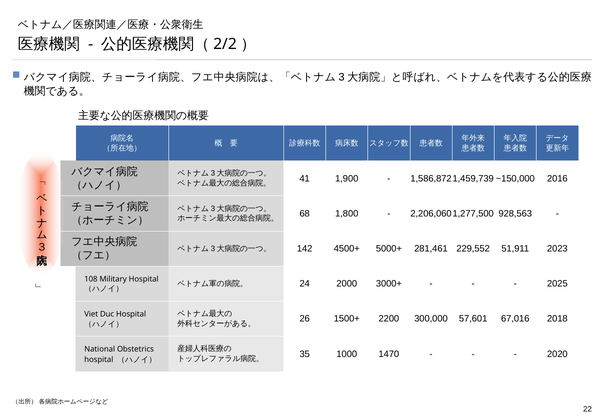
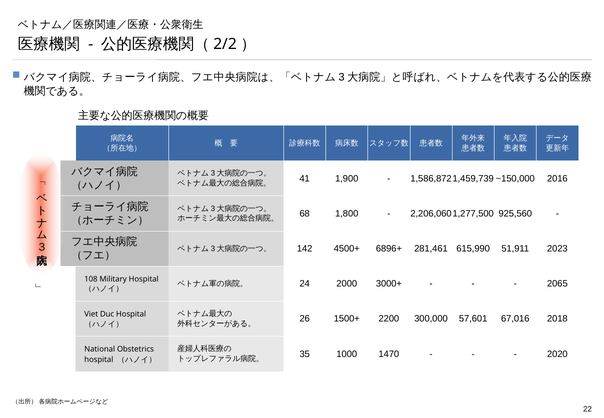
928,563: 928,563 -> 925,560
5000+: 5000+ -> 6896+
229,552: 229,552 -> 615,990
2025: 2025 -> 2065
